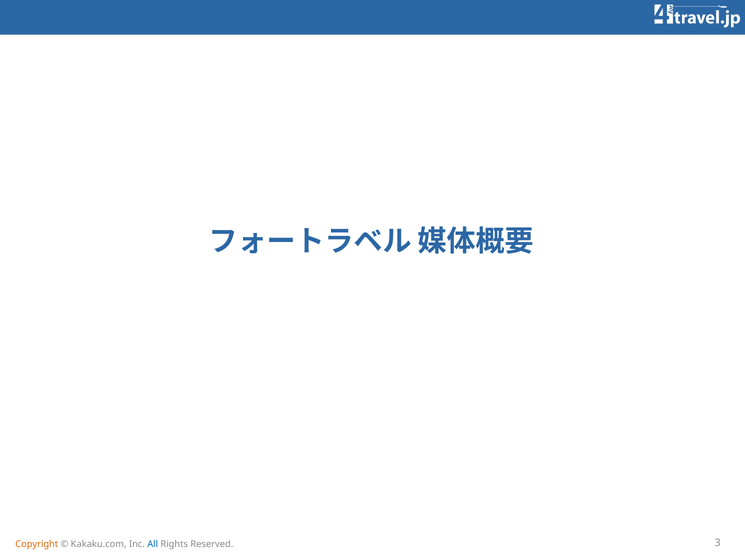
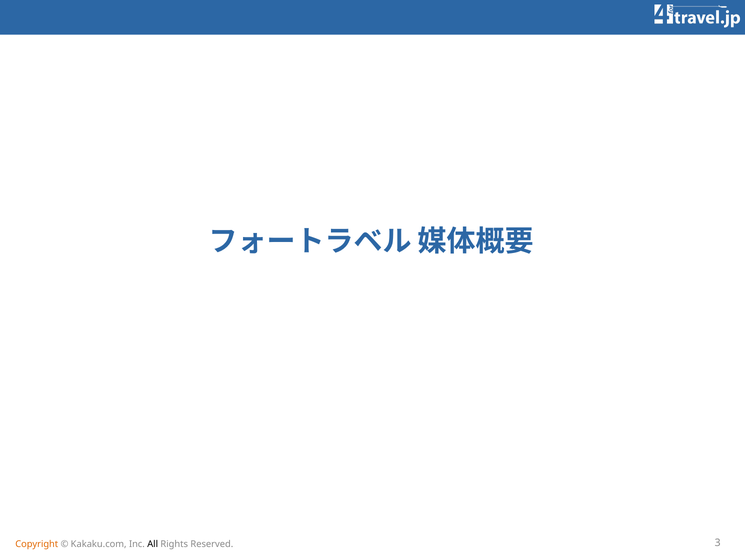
All colour: blue -> black
